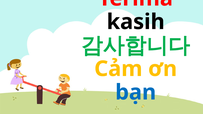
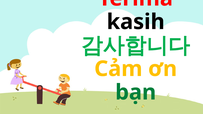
bạn colour: blue -> green
